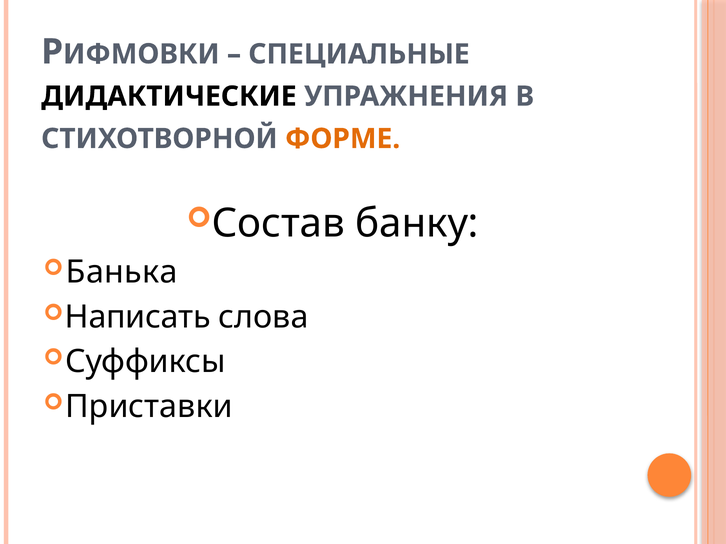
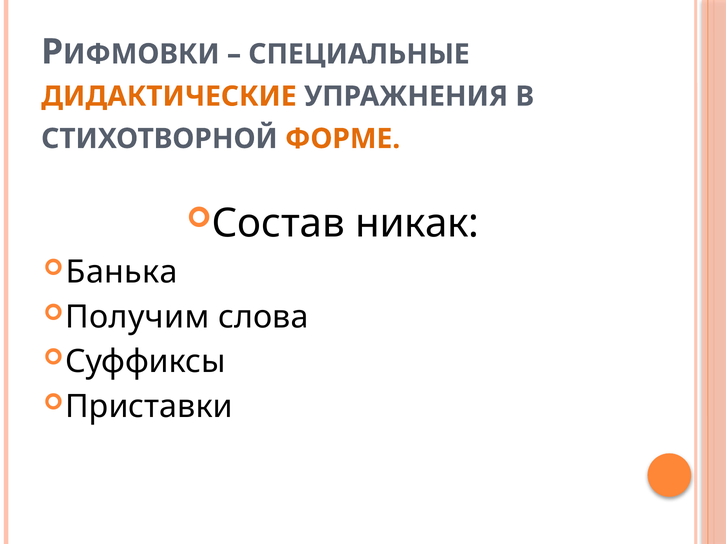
ДИДАКТИЧЕСКИЕ colour: black -> orange
банку: банку -> никак
Написать: Написать -> Получим
